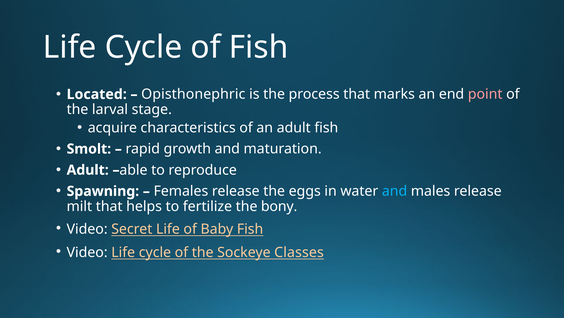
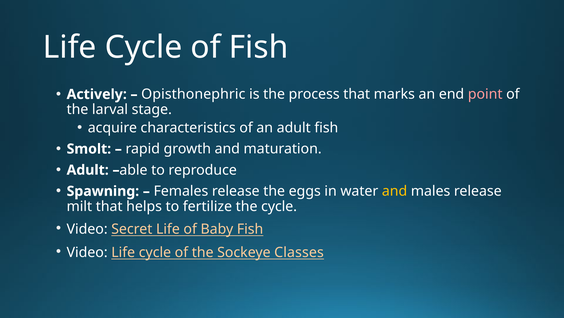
Located: Located -> Actively
and at (395, 191) colour: light blue -> yellow
the bony: bony -> cycle
